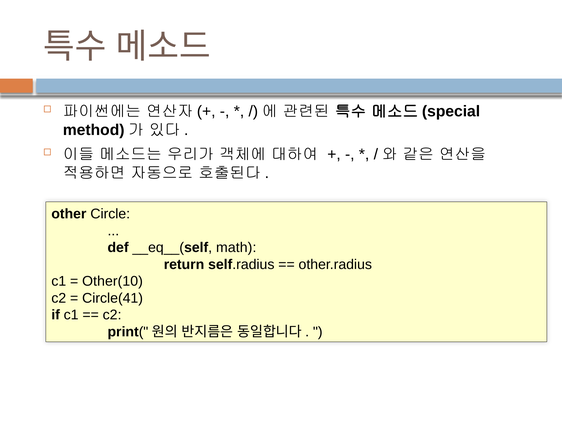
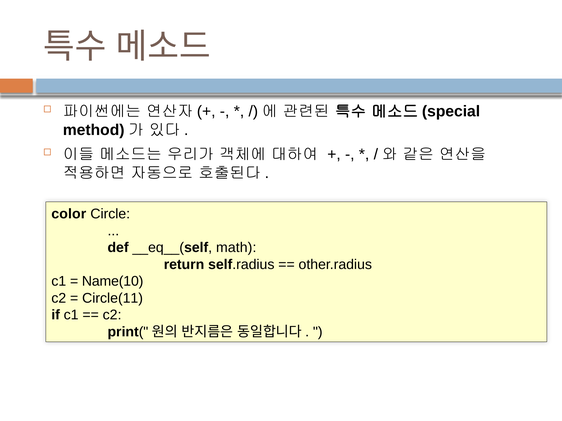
other: other -> color
Other(10: Other(10 -> Name(10
Circle(41: Circle(41 -> Circle(11
